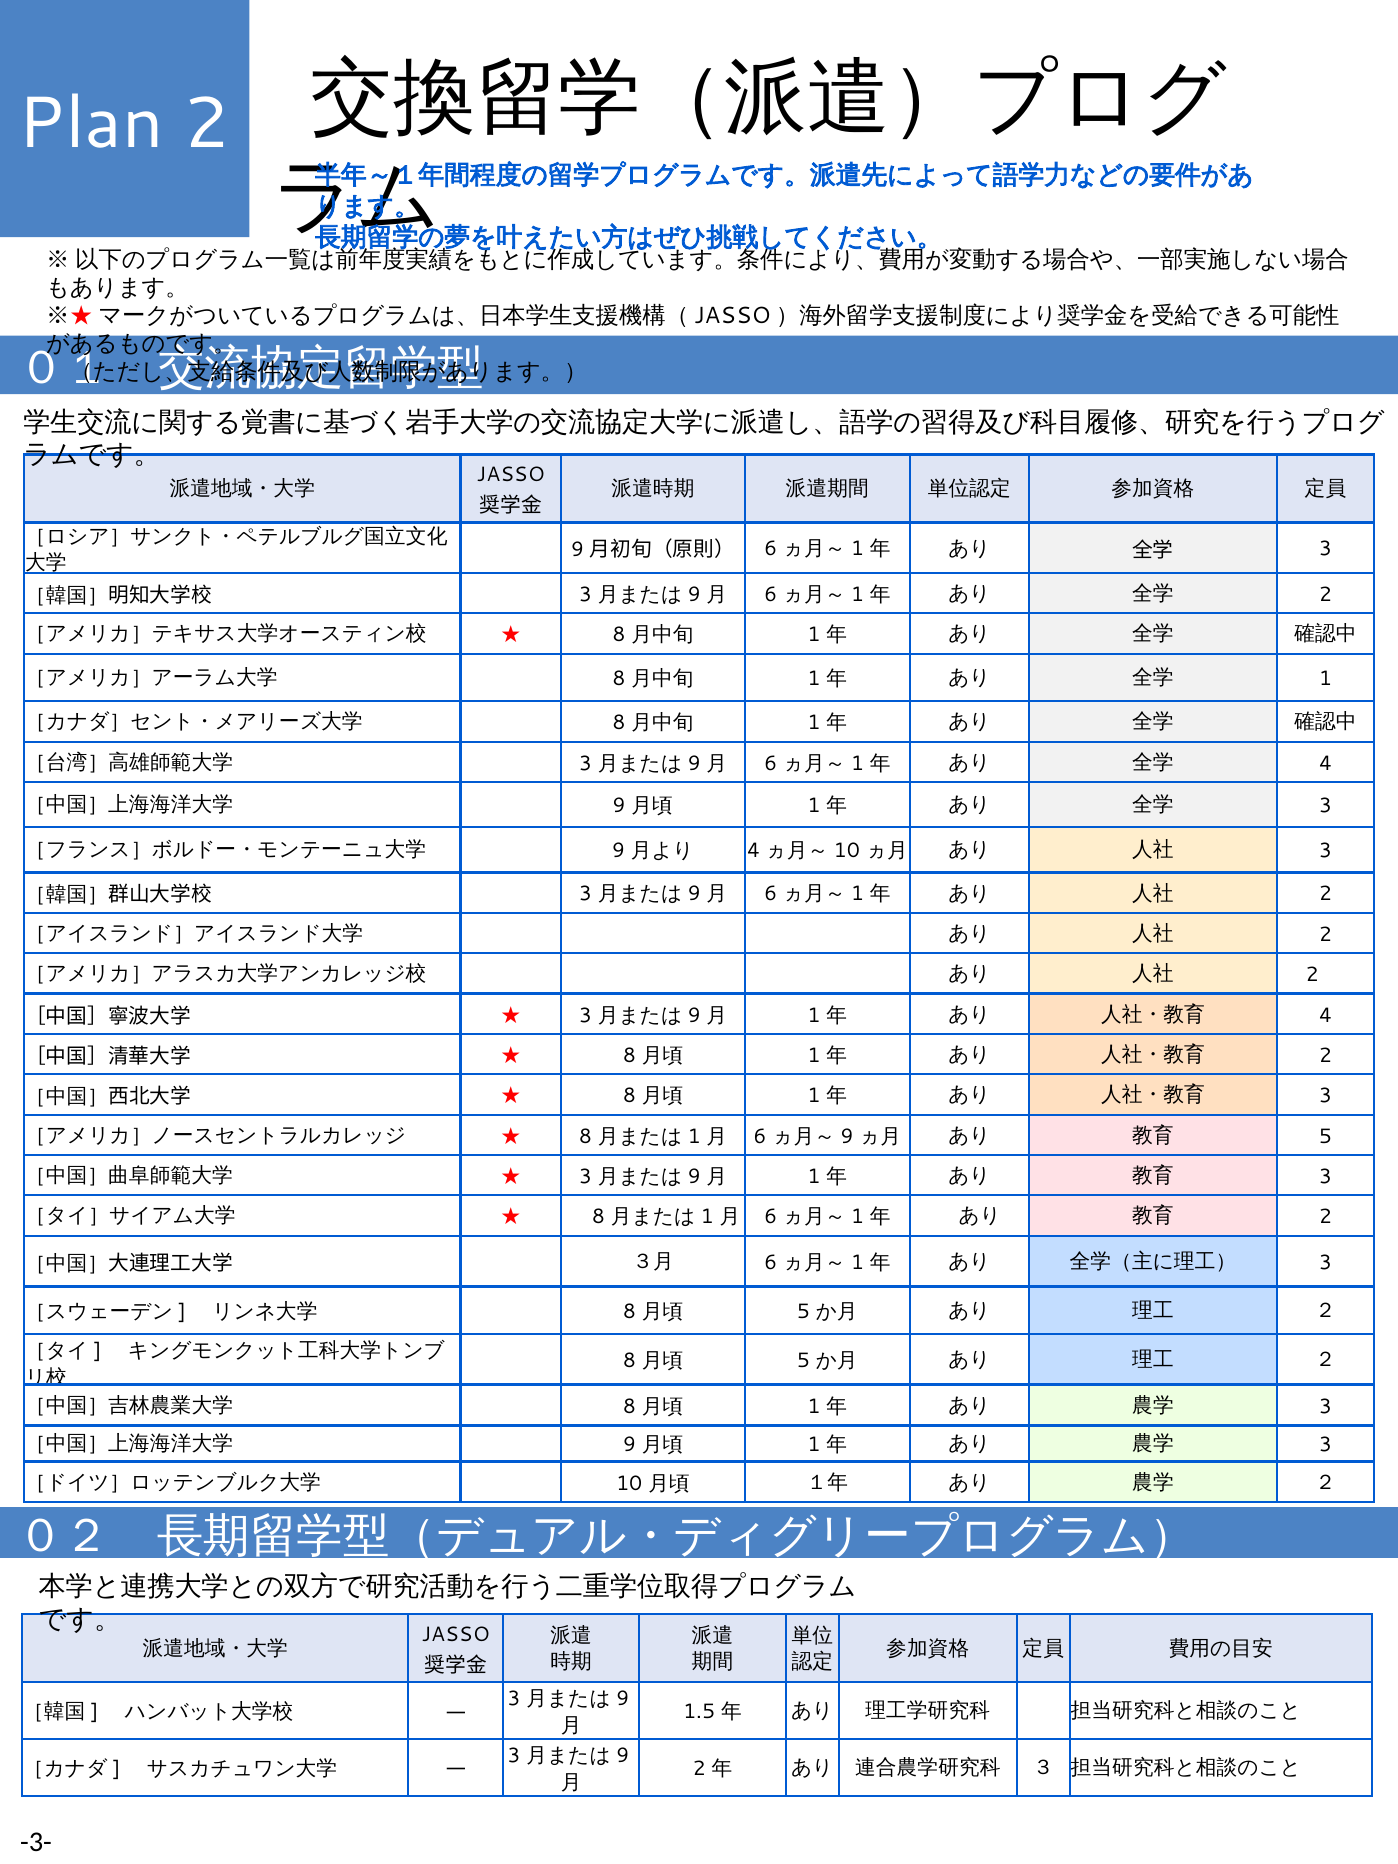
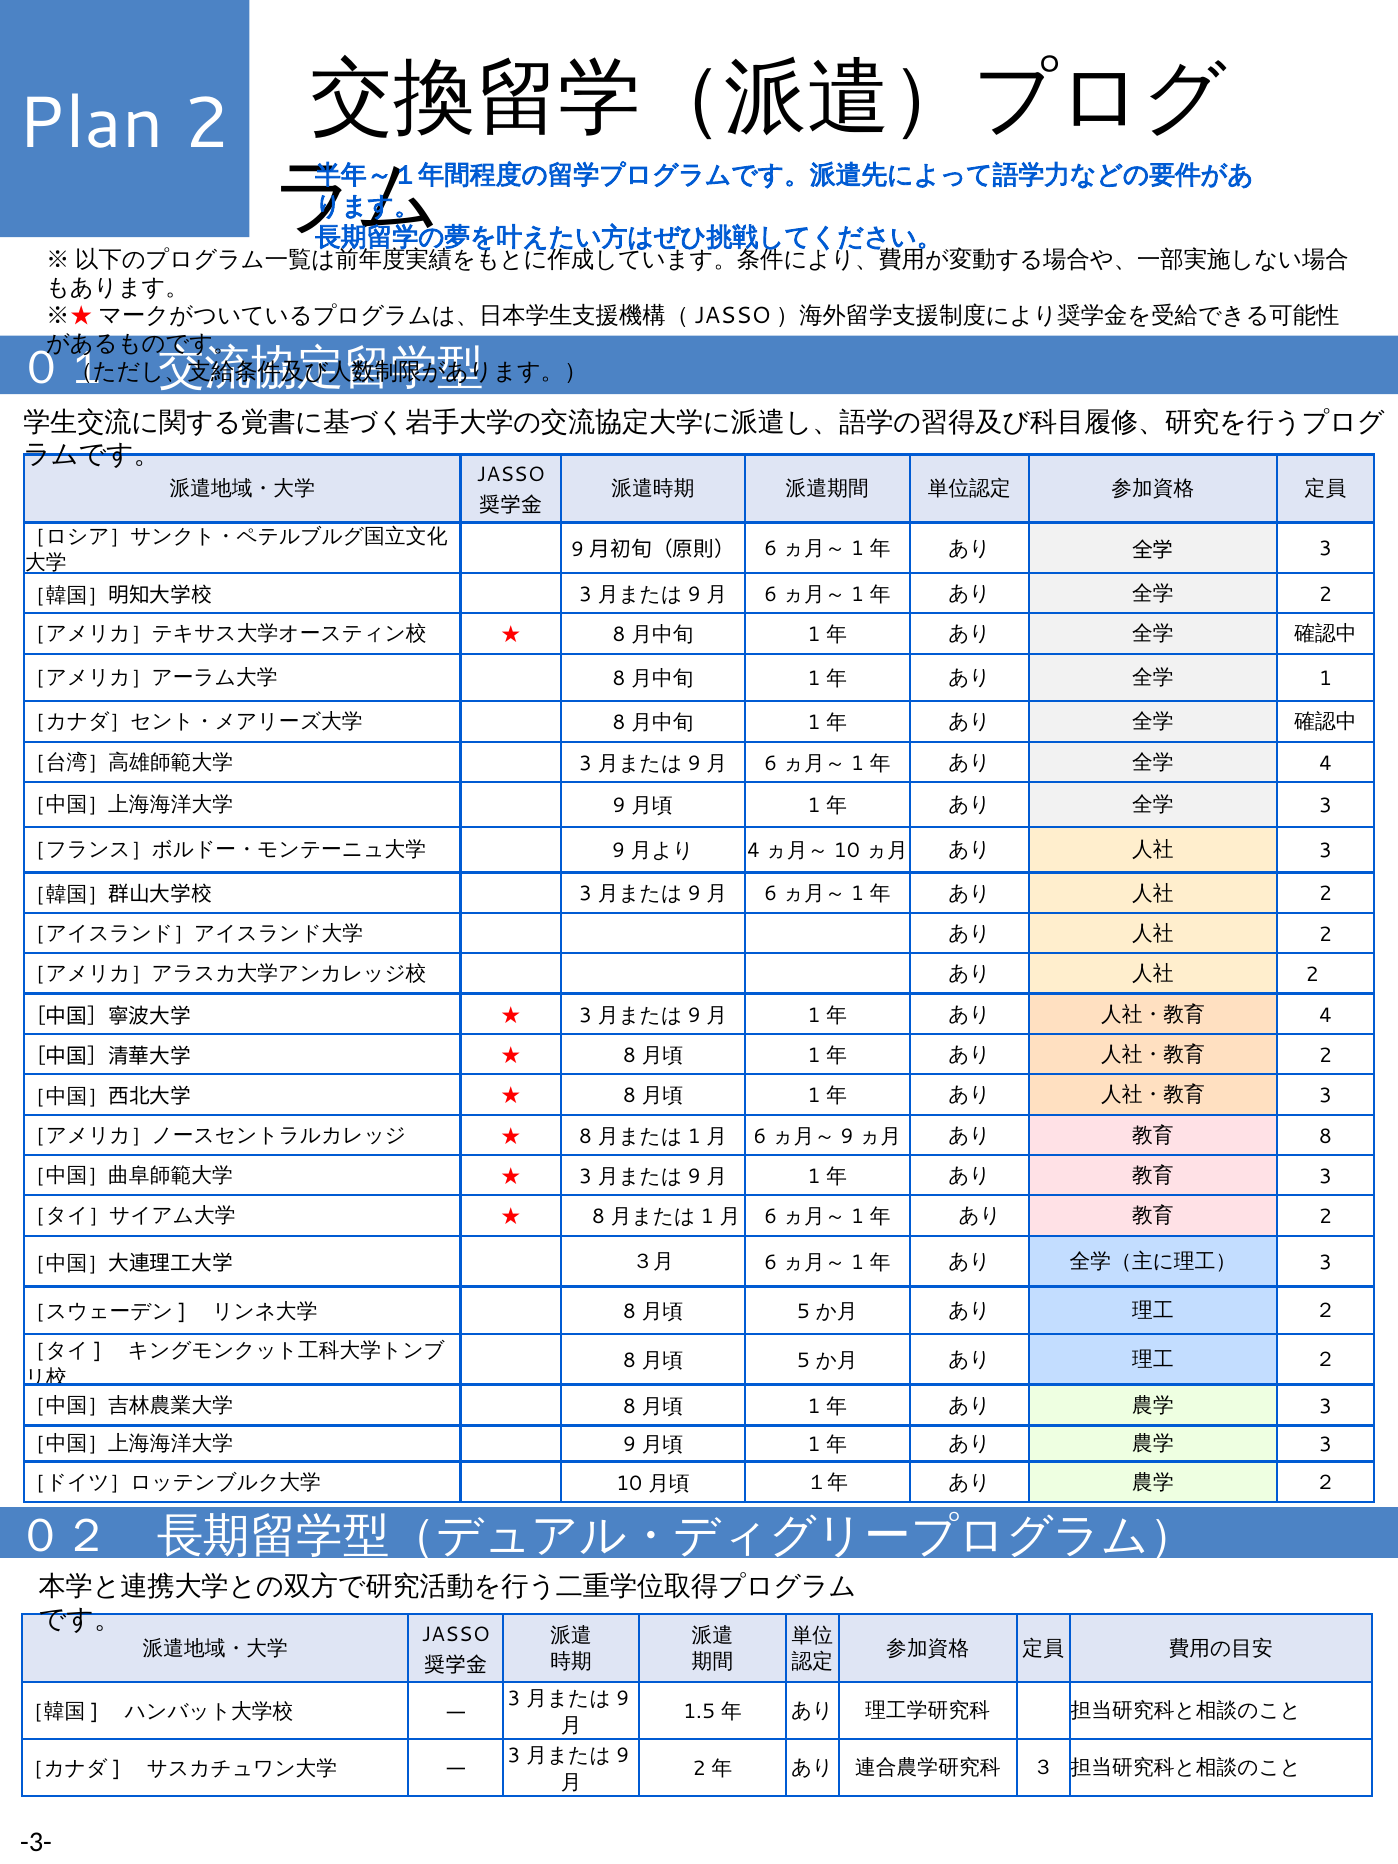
5 at (1326, 1136): 5 -> 8
